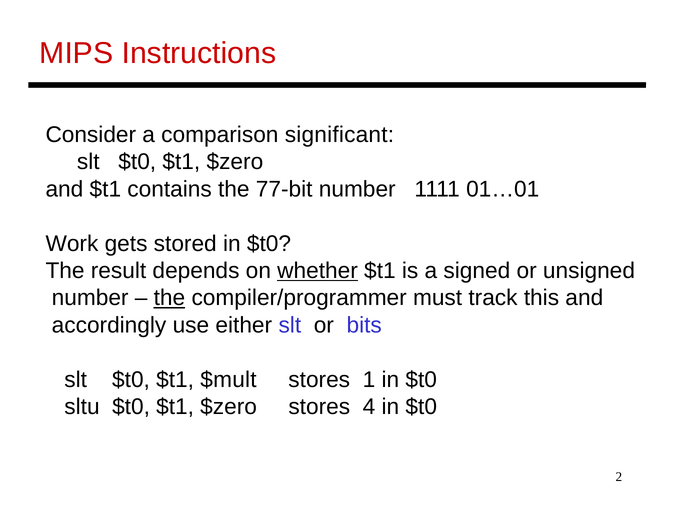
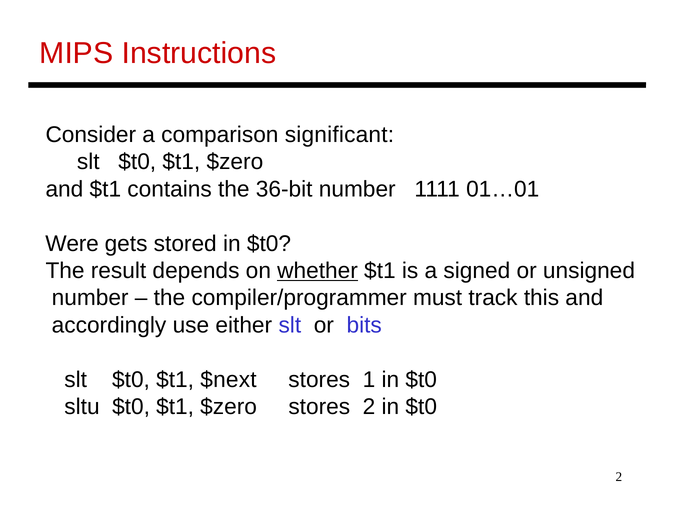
77-bit: 77-bit -> 36-bit
Work: Work -> Were
the at (169, 298) underline: present -> none
$mult: $mult -> $next
stores 4: 4 -> 2
